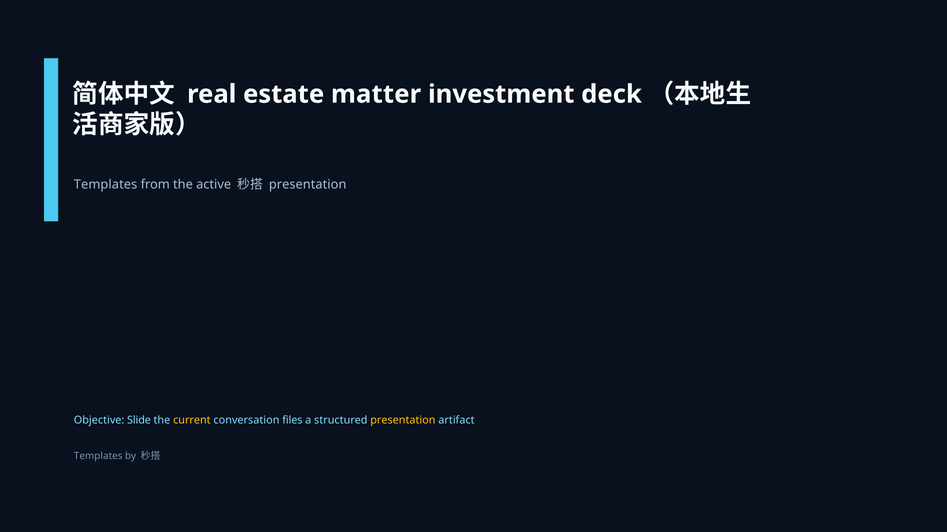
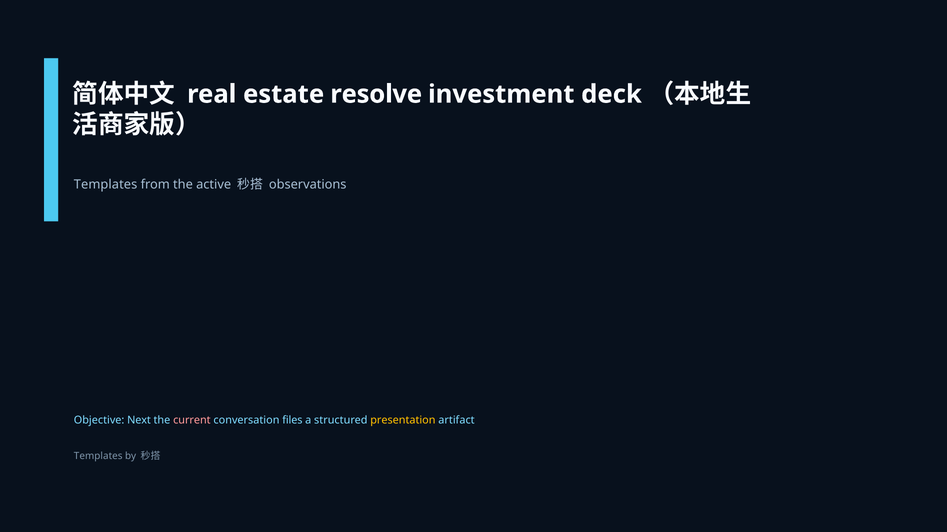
matter: matter -> resolve
presentation at (308, 185): presentation -> observations
Slide: Slide -> Next
current colour: yellow -> pink
